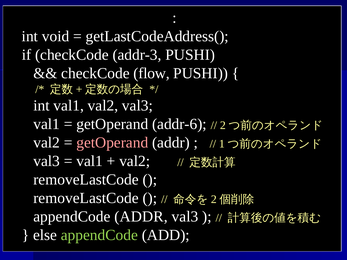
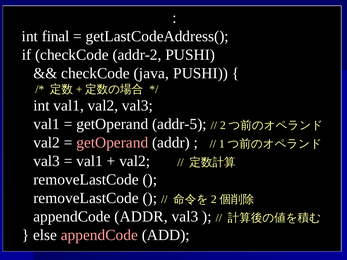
void: void -> final
addr-3: addr-3 -> addr-2
flow: flow -> java
addr-6: addr-6 -> addr-5
appendCode at (99, 235) colour: light green -> pink
